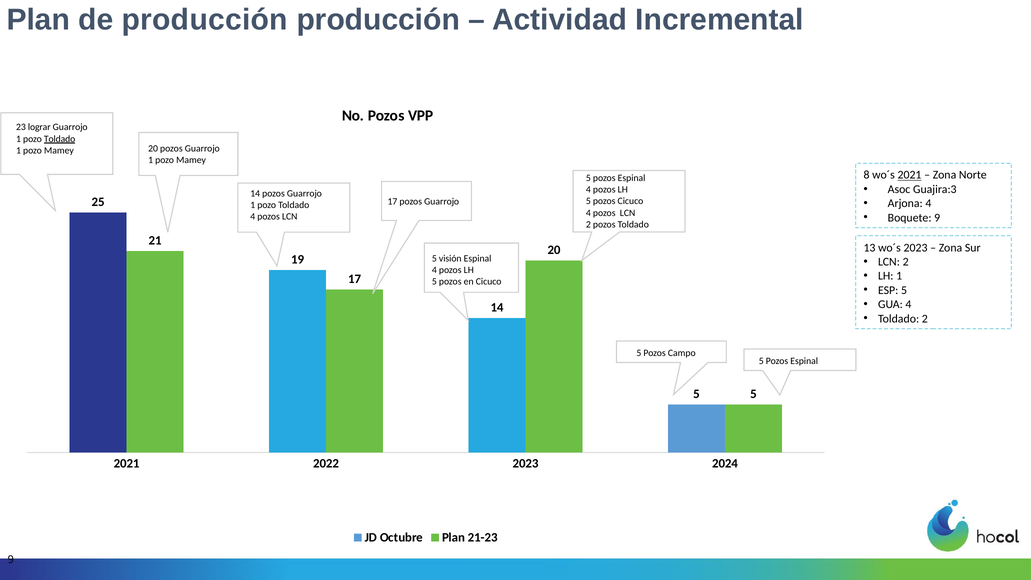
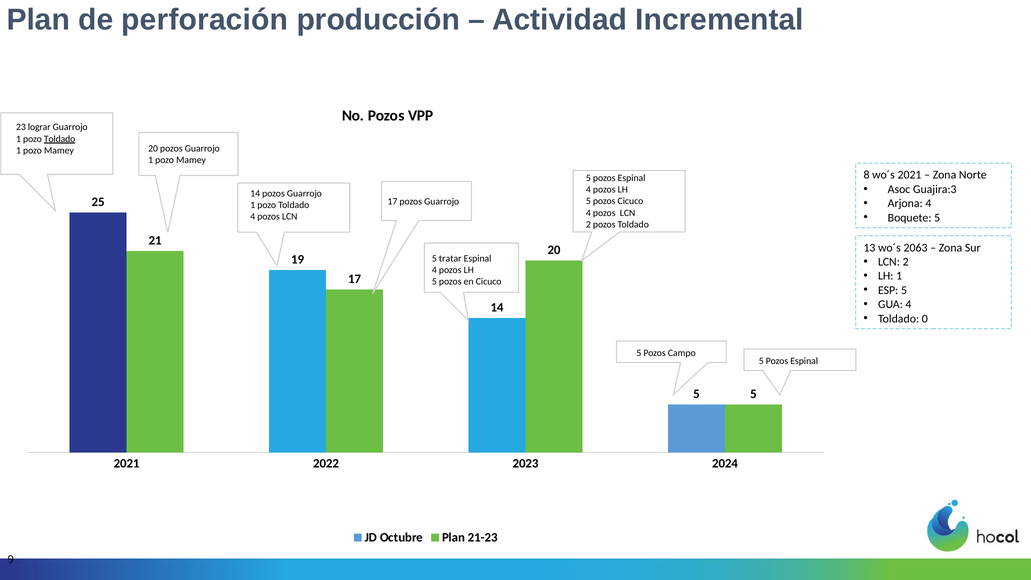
de producción: producción -> perforación
2021 at (909, 175) underline: present -> none
Boquete 9: 9 -> 5
wo´s 2023: 2023 -> 2063
visión: visión -> tratar
Toldado 2: 2 -> 0
